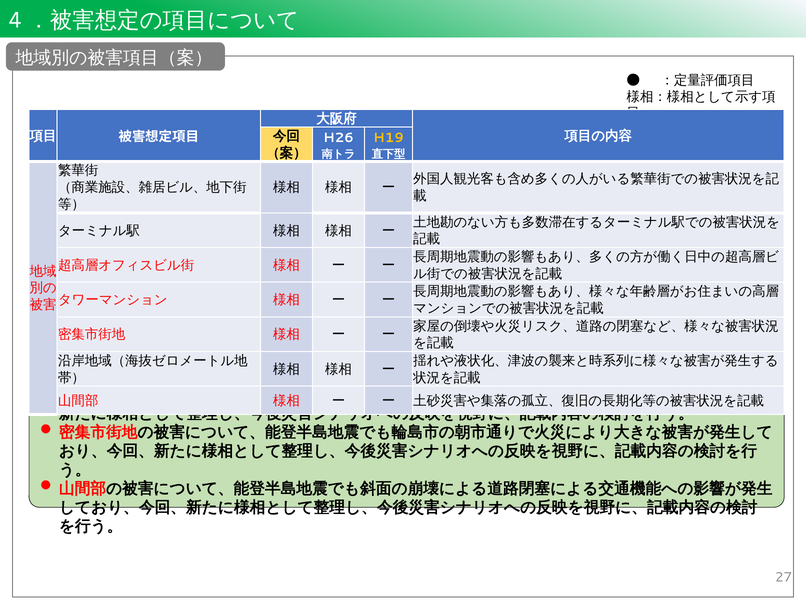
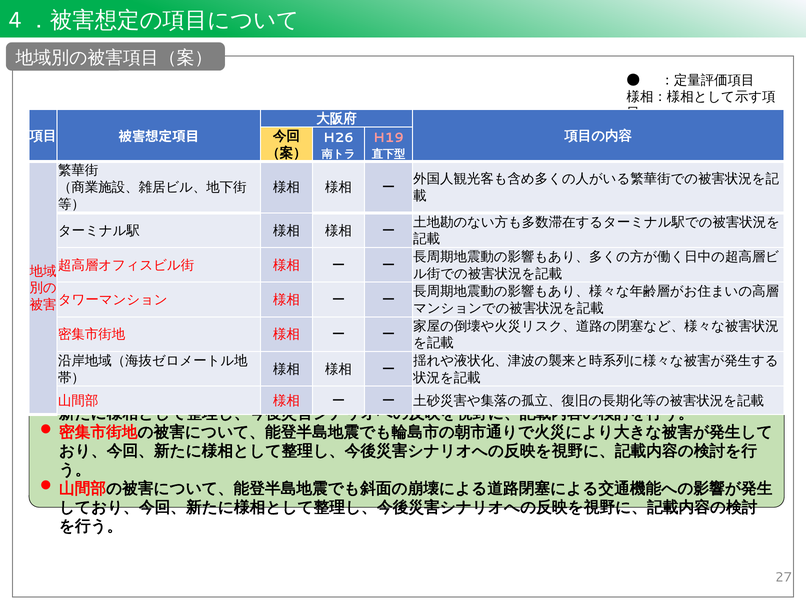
H19 colour: yellow -> pink
